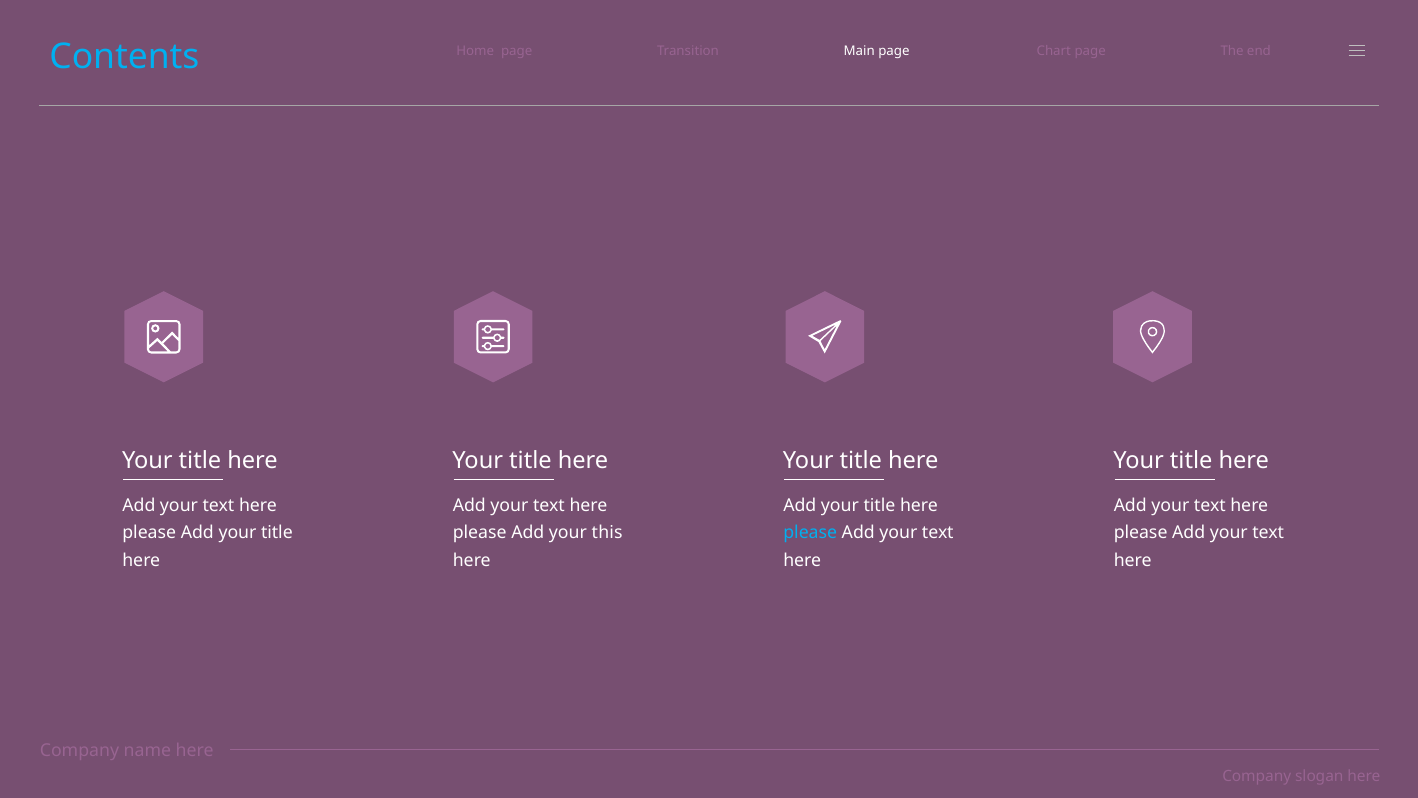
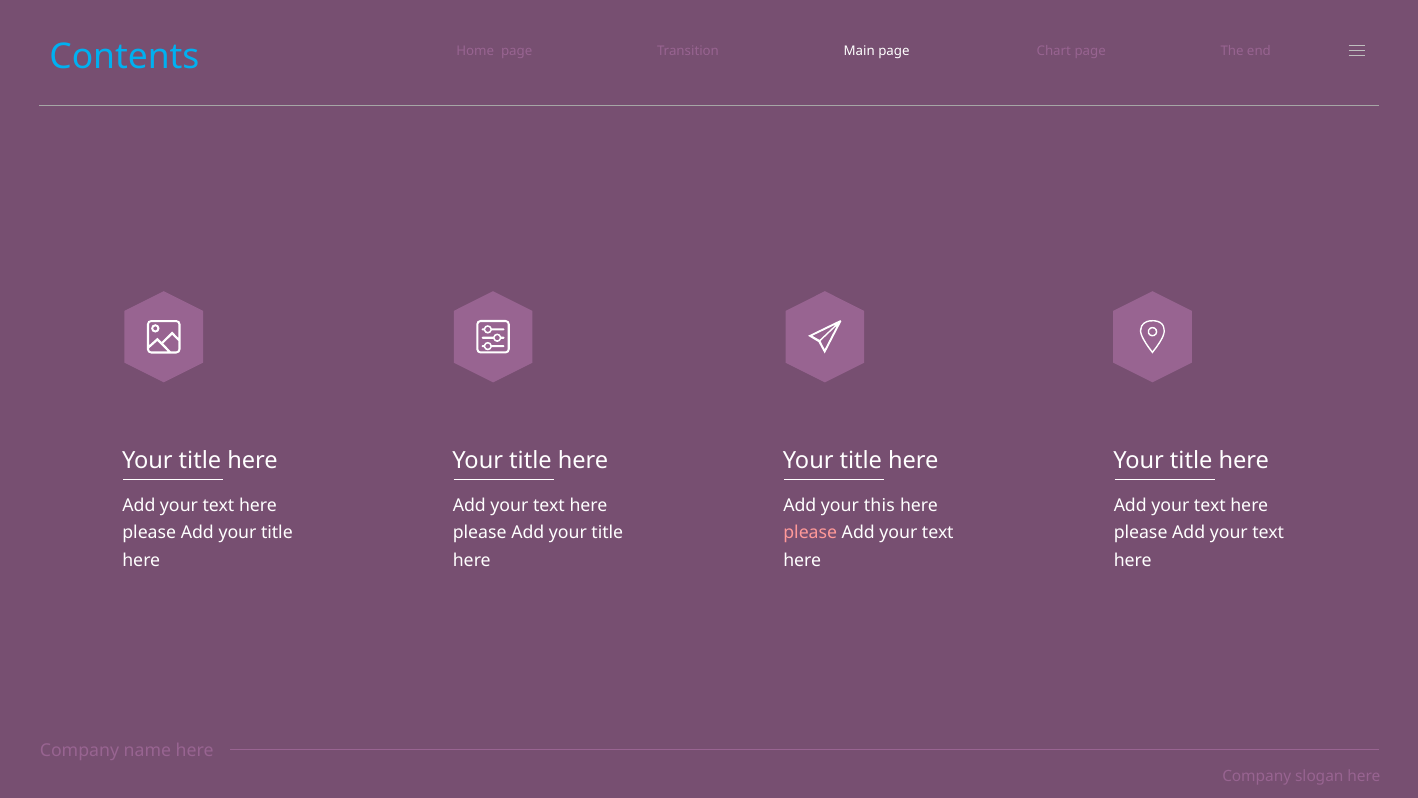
title at (879, 505): title -> this
this at (607, 533): this -> title
please at (810, 533) colour: light blue -> pink
